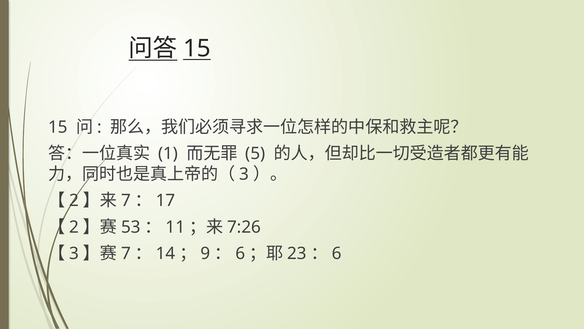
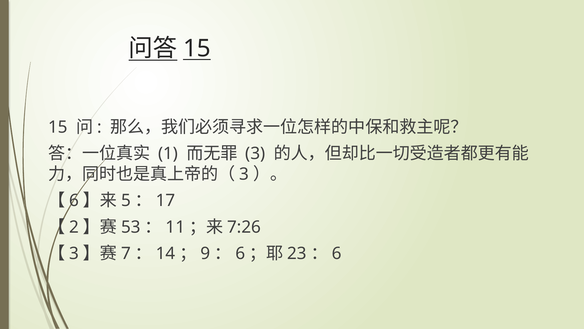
5 at (255, 153): 5 -> 3
2 at (74, 200): 2 -> 6
7 at (126, 200): 7 -> 5
